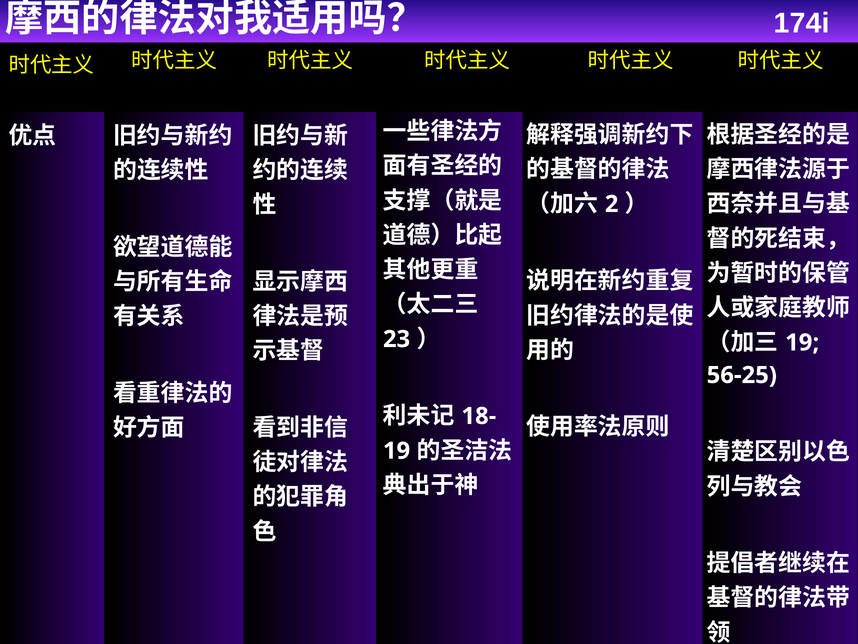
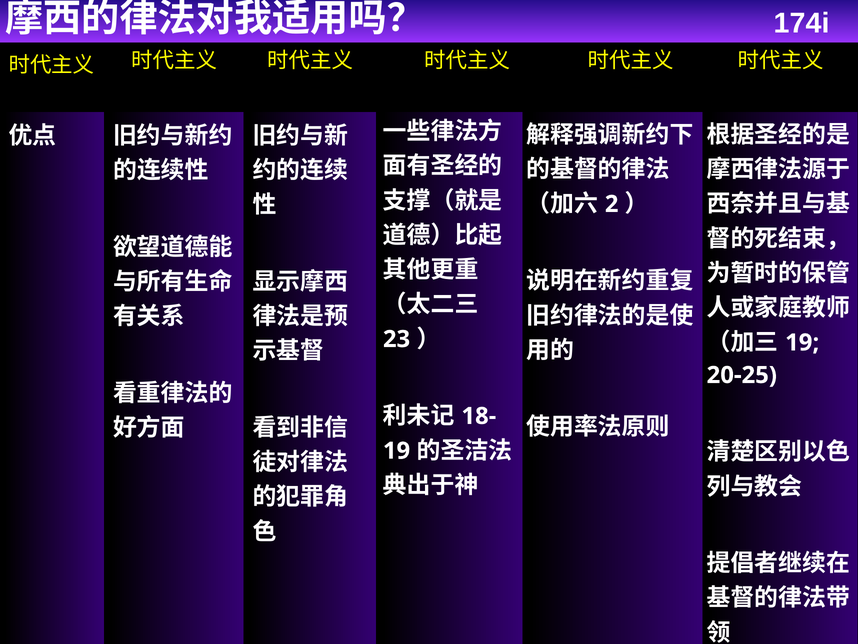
56-25: 56-25 -> 20-25
